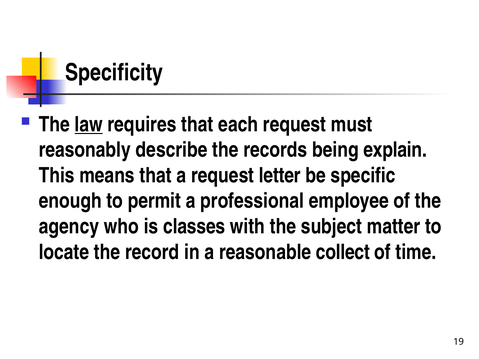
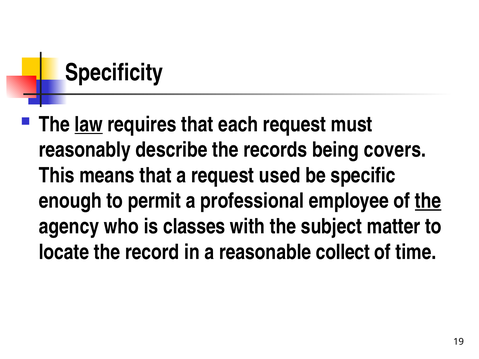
explain: explain -> covers
letter: letter -> used
the at (428, 201) underline: none -> present
